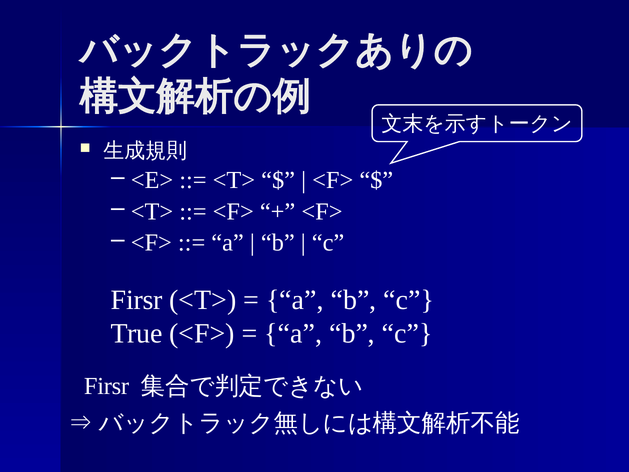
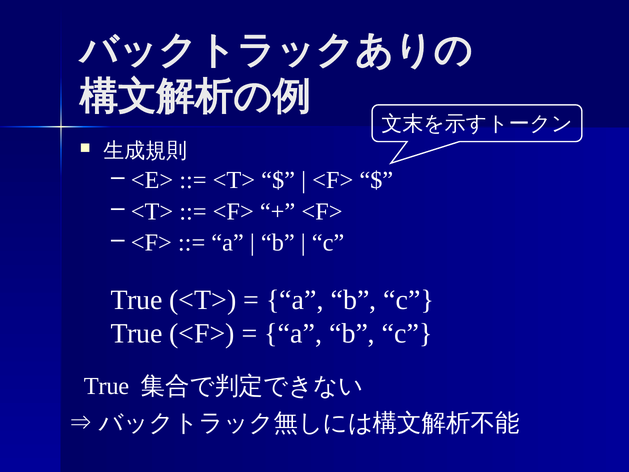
Firsr at (137, 300): Firsr -> True
Firsr at (107, 386): Firsr -> True
